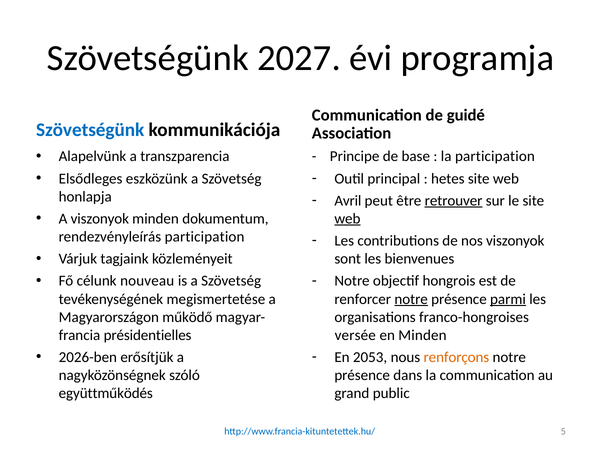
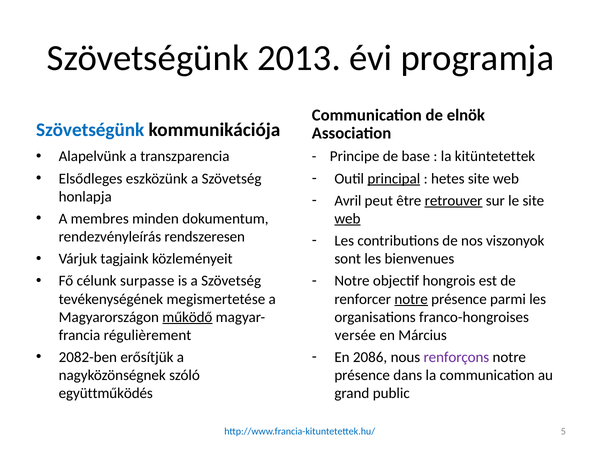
2027: 2027 -> 2013
guidé: guidé -> elnök
la participation: participation -> kitüntetettek
principal underline: none -> present
A viszonyok: viszonyok -> membres
rendezvényleírás participation: participation -> rendszeresen
nouveau: nouveau -> surpasse
parmi underline: present -> none
működő underline: none -> present
présidentielles: présidentielles -> régulièrement
en Minden: Minden -> Március
2026-ben: 2026-ben -> 2082-ben
2053: 2053 -> 2086
renforçons colour: orange -> purple
